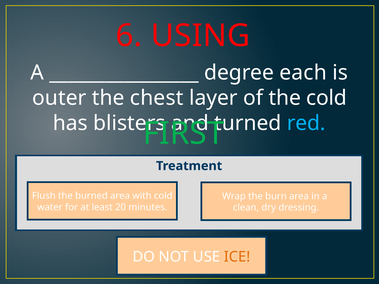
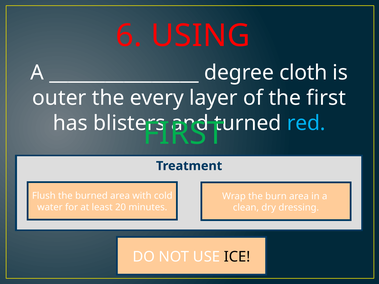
each: each -> cloth
chest: chest -> every
the cold: cold -> first
ICE colour: orange -> black
